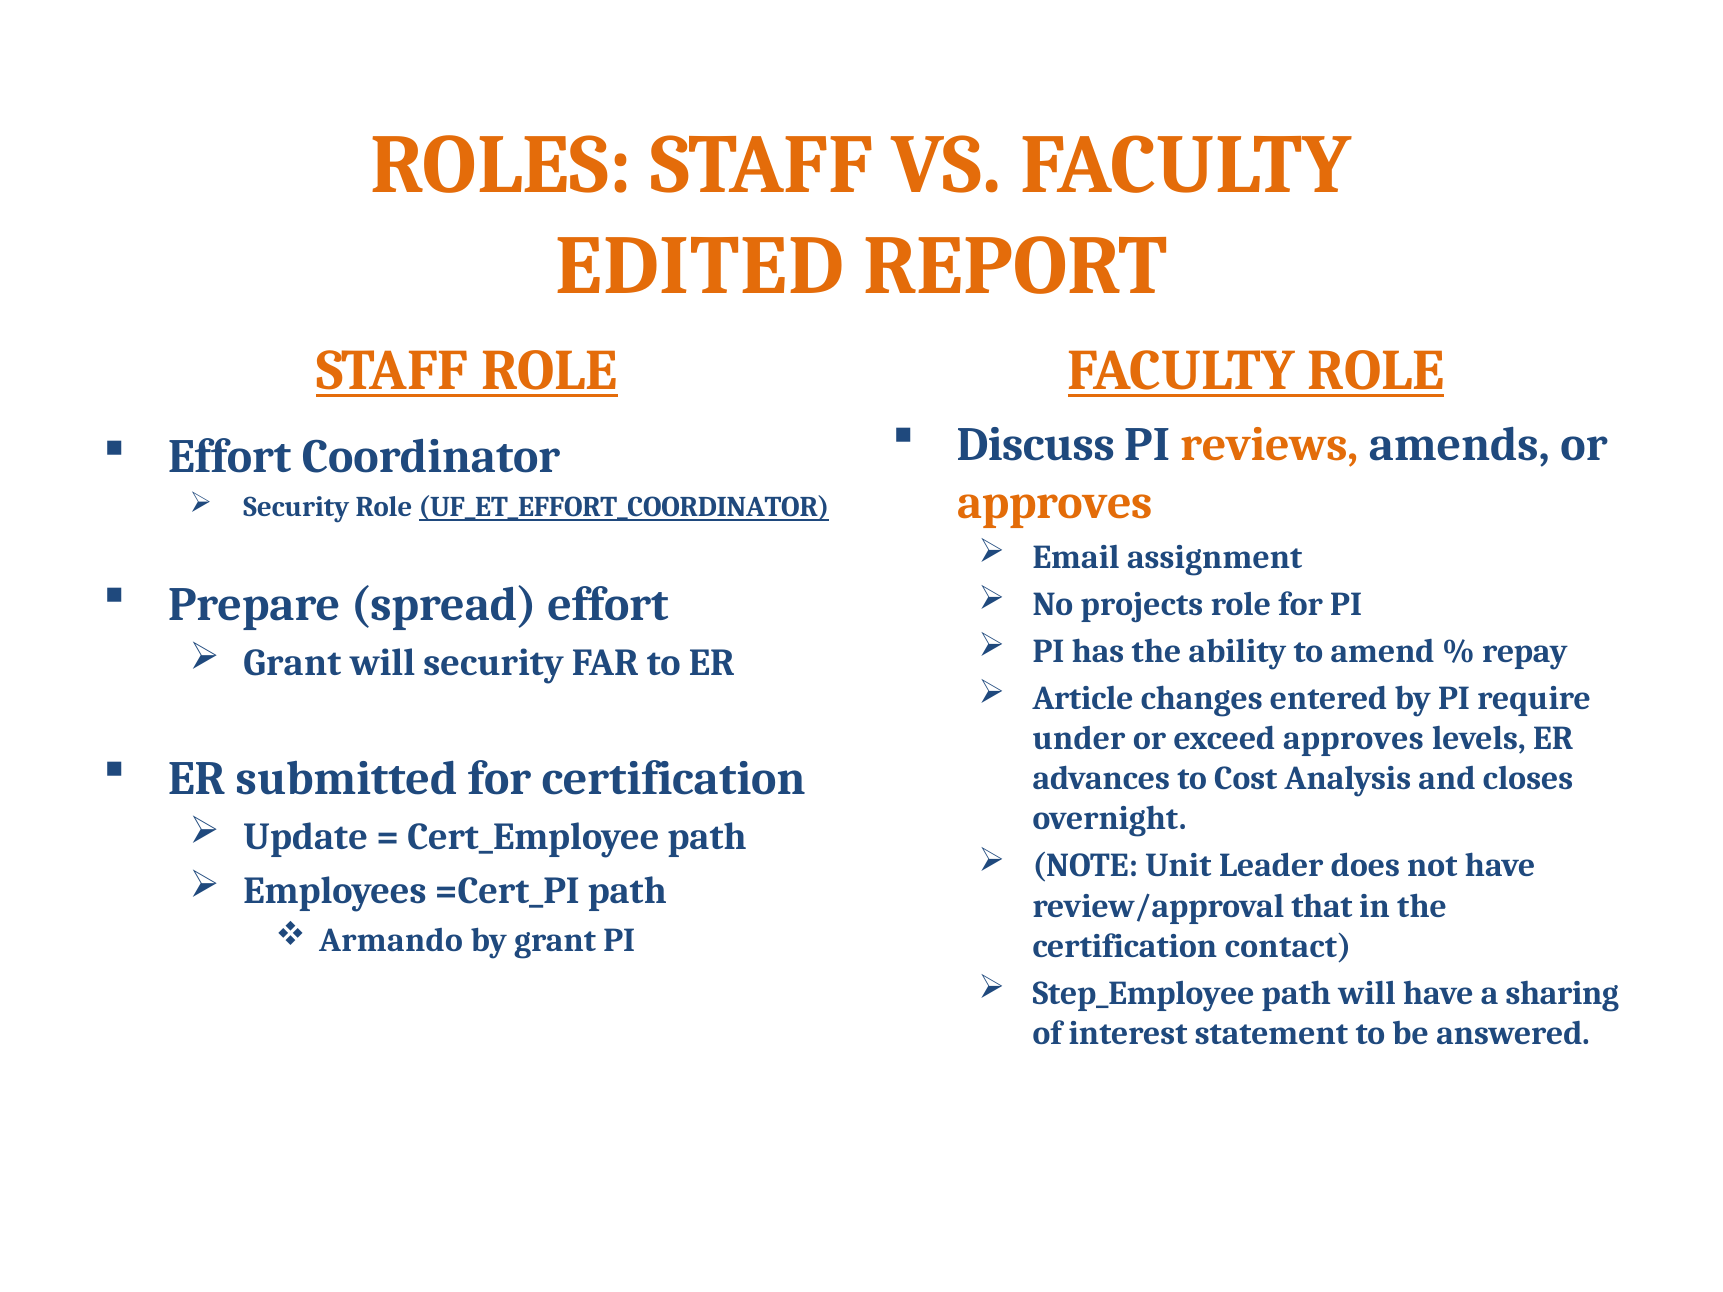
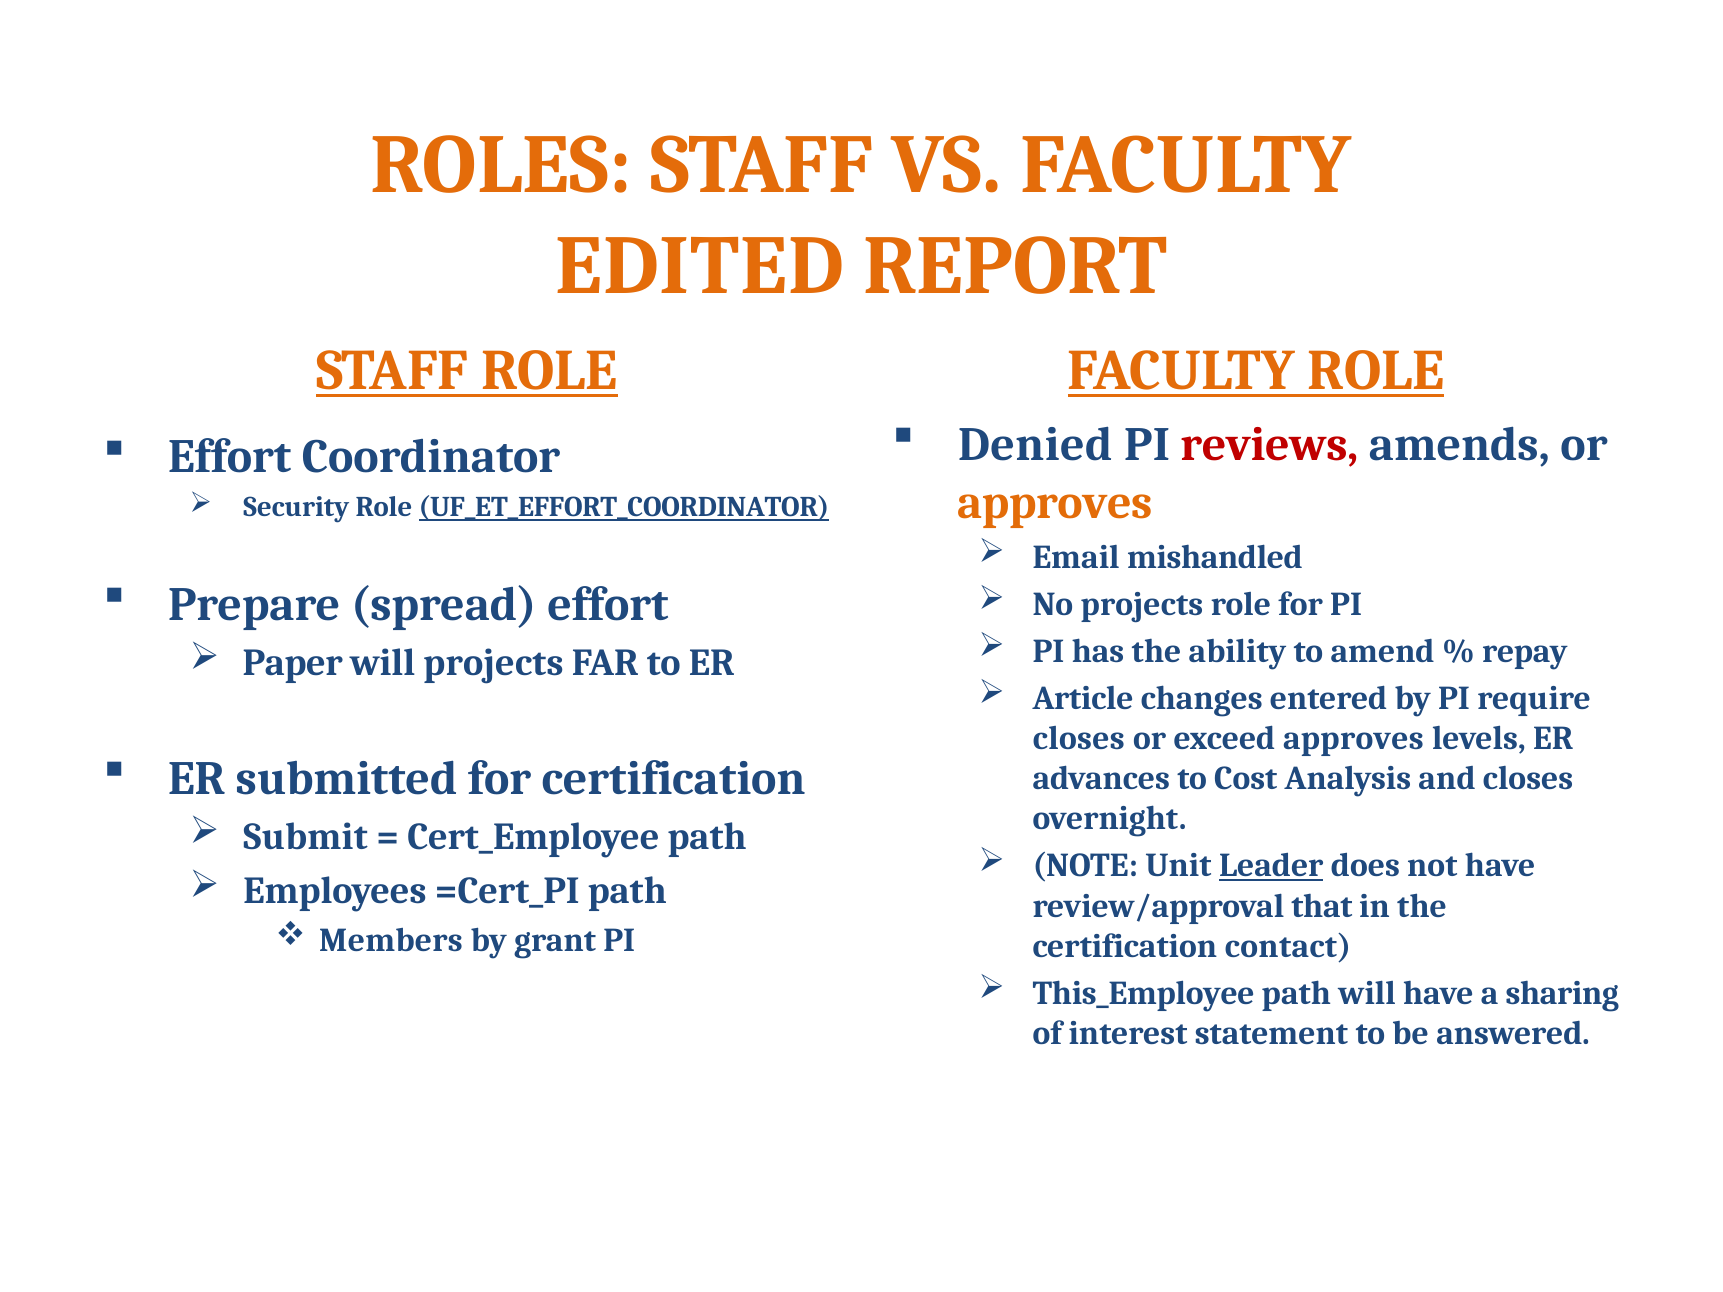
Discuss: Discuss -> Denied
reviews colour: orange -> red
assignment: assignment -> mishandled
Grant at (292, 663): Grant -> Paper
will security: security -> projects
under at (1079, 738): under -> closes
Update: Update -> Submit
Leader underline: none -> present
Armando: Armando -> Members
Step_Employee: Step_Employee -> This_Employee
